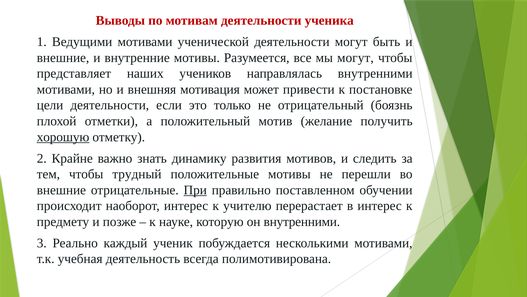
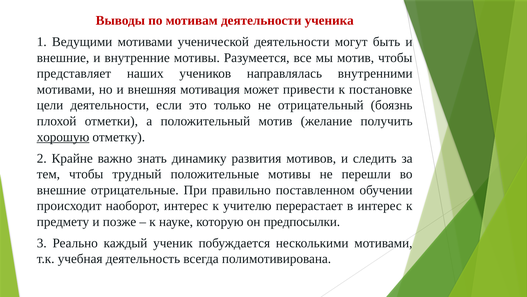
мы могут: могут -> мотив
При underline: present -> none
он внутренними: внутренними -> предпосылки
